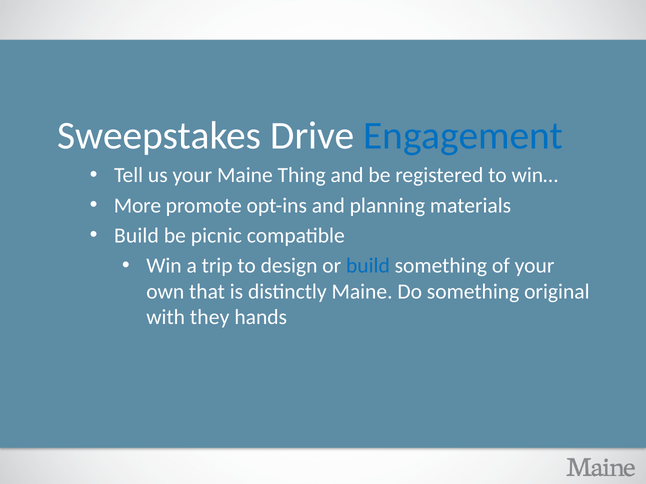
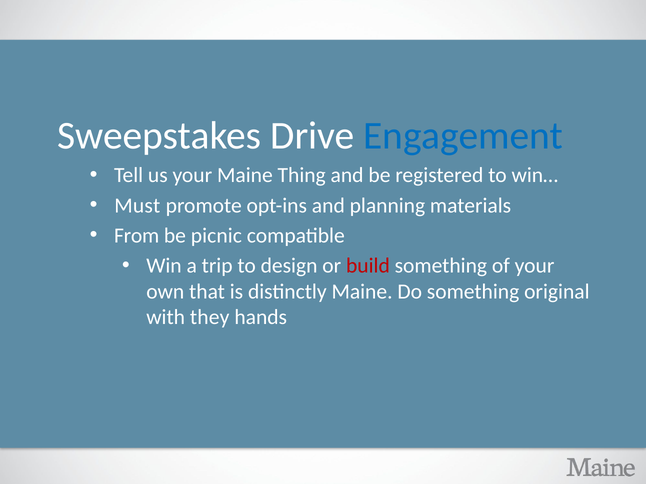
More: More -> Must
Build at (136, 236): Build -> From
build at (368, 266) colour: blue -> red
